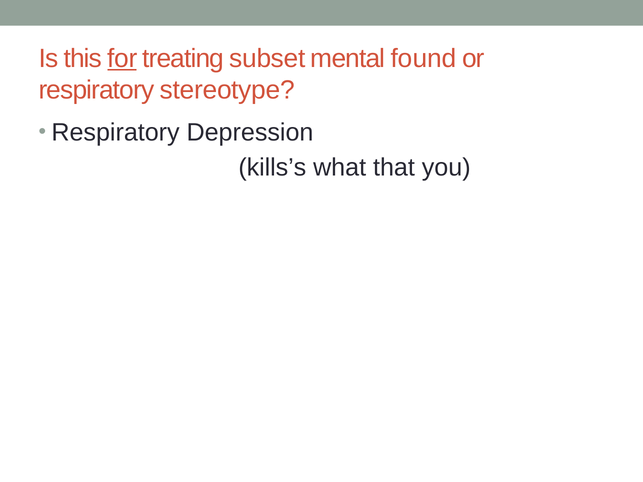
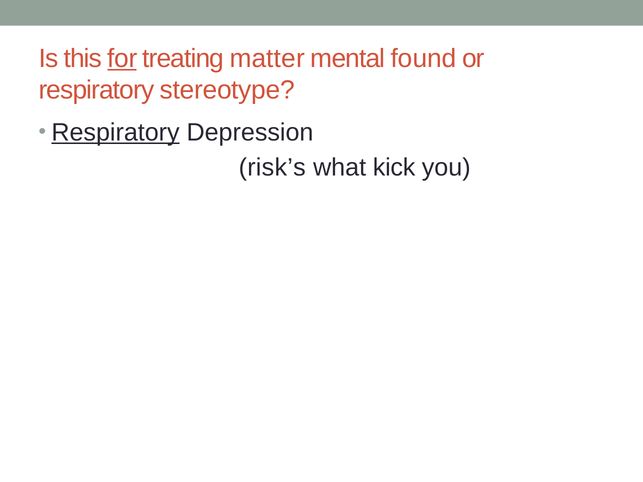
subset: subset -> matter
Respiratory at (116, 133) underline: none -> present
kills’s: kills’s -> risk’s
that: that -> kick
